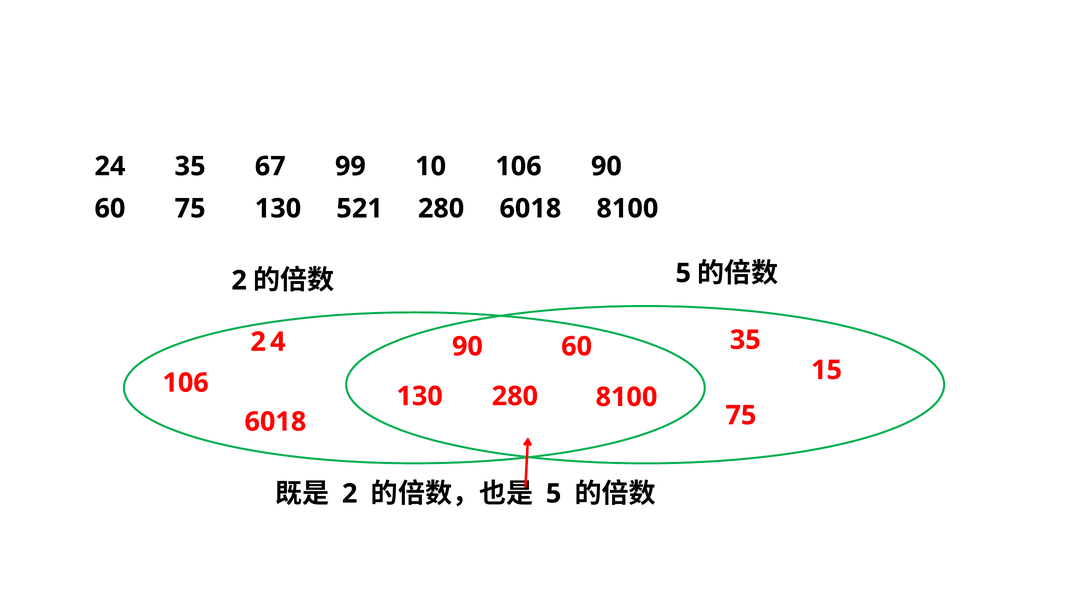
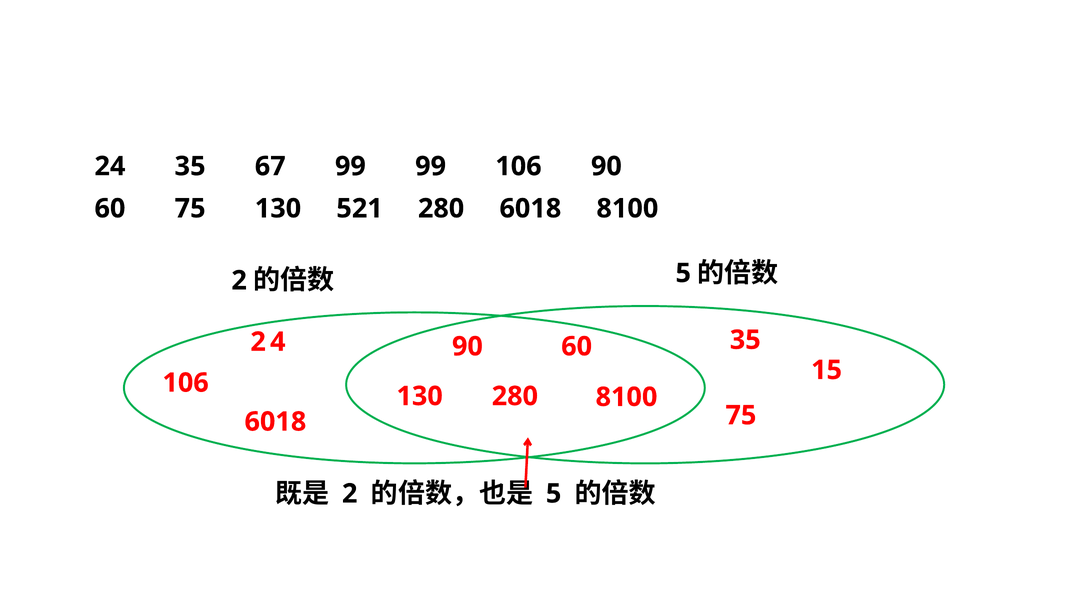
99 10: 10 -> 99
